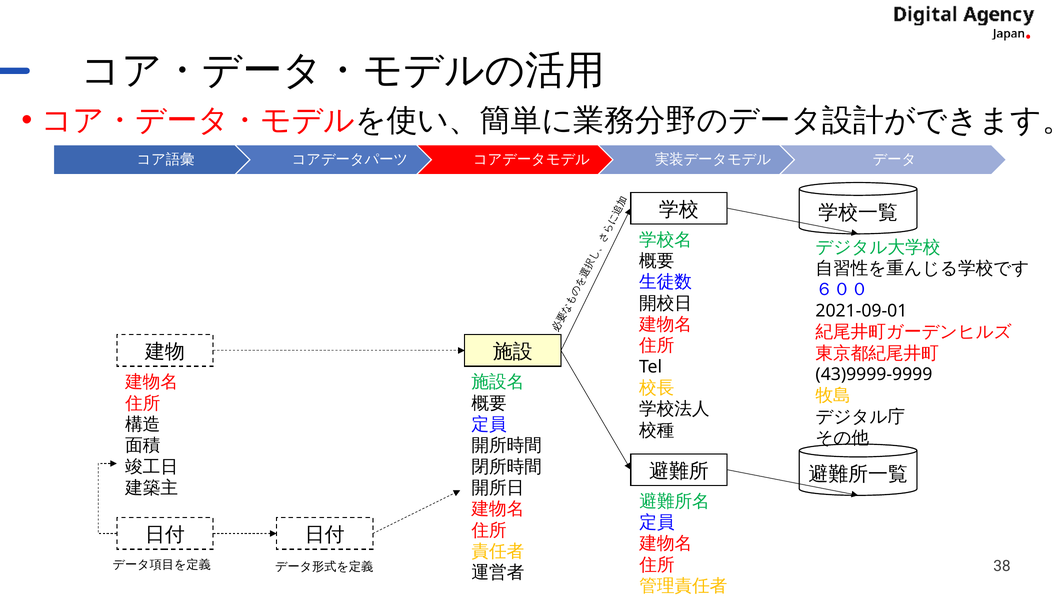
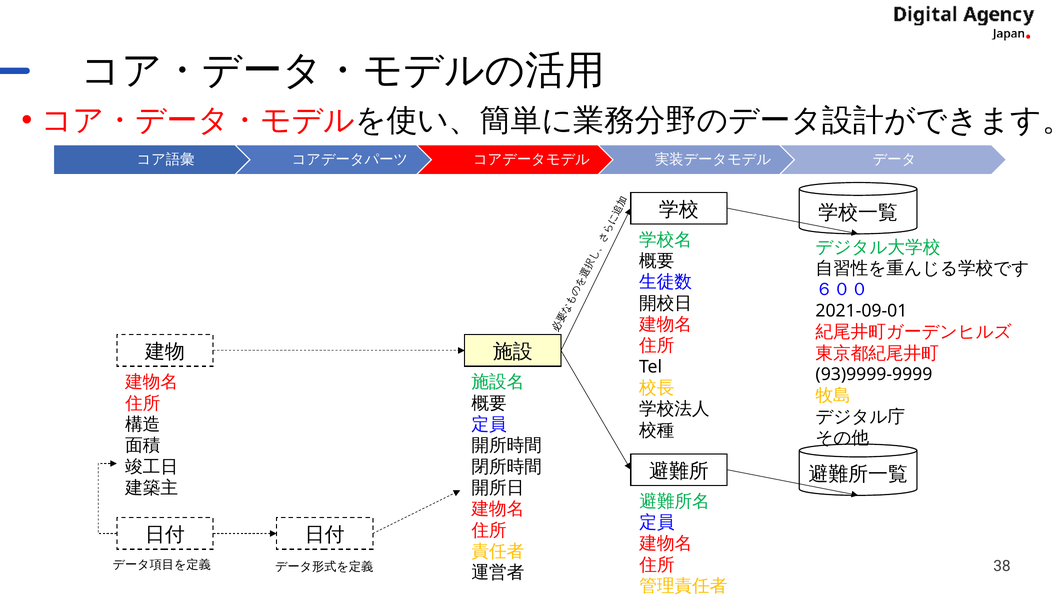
43)9999-9999: 43)9999-9999 -> 93)9999-9999
